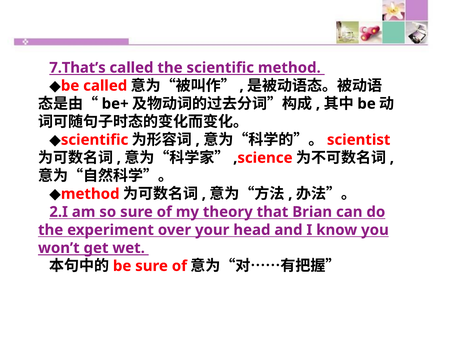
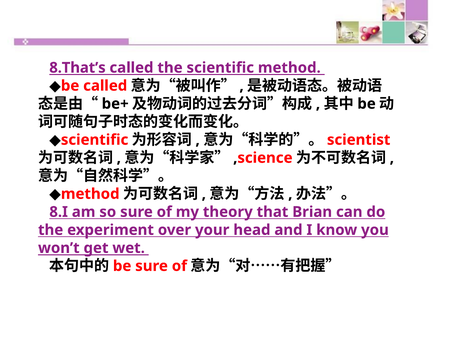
7.That’s: 7.That’s -> 8.That’s
2.I: 2.I -> 8.I
